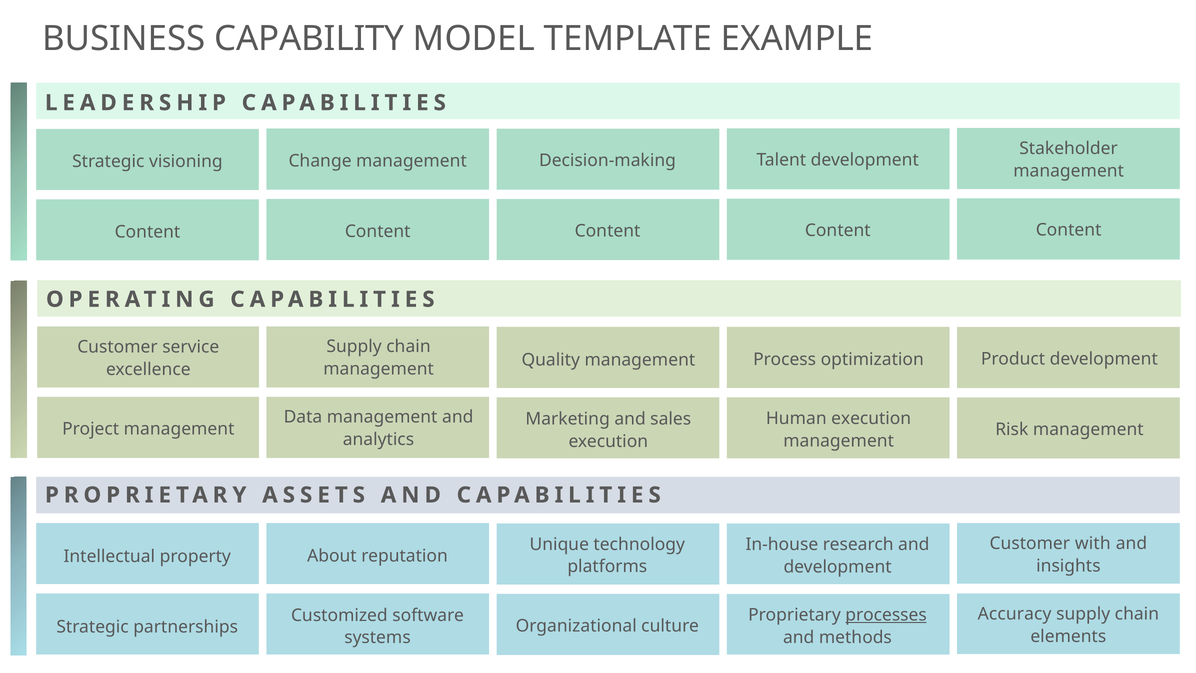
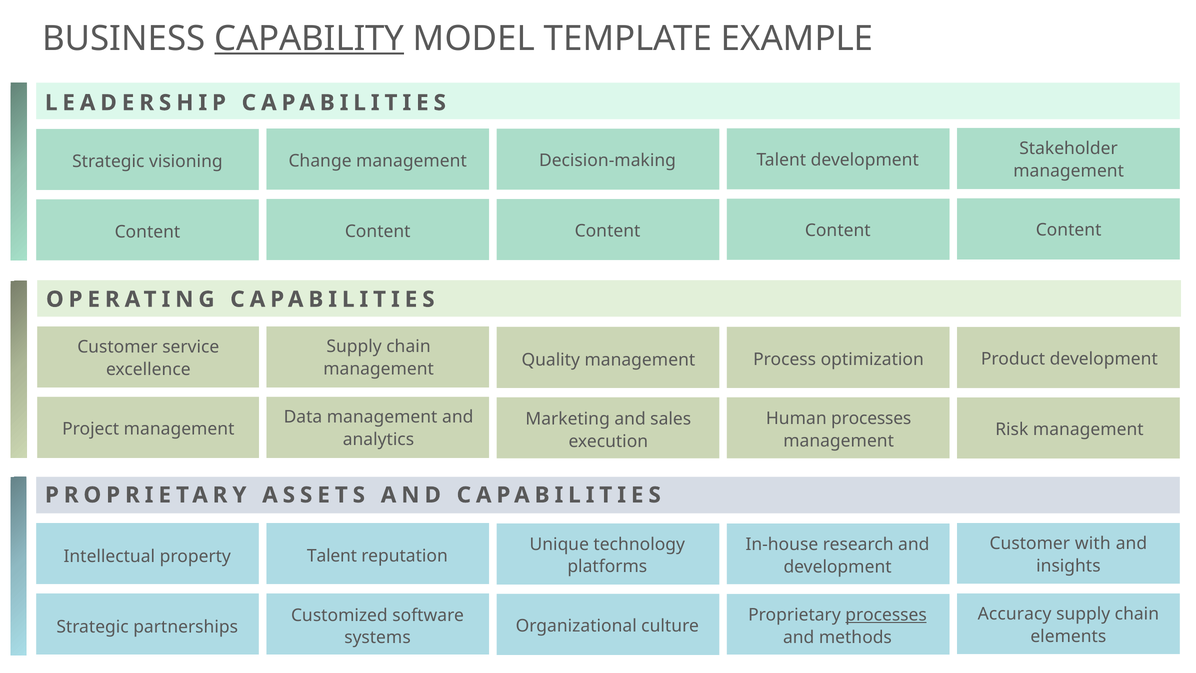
CAPABILITY underline: none -> present
Human execution: execution -> processes
About at (332, 556): About -> Talent
